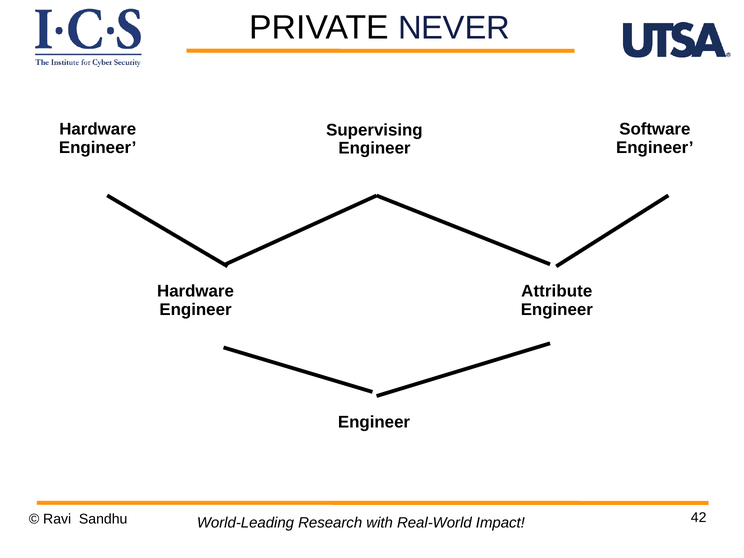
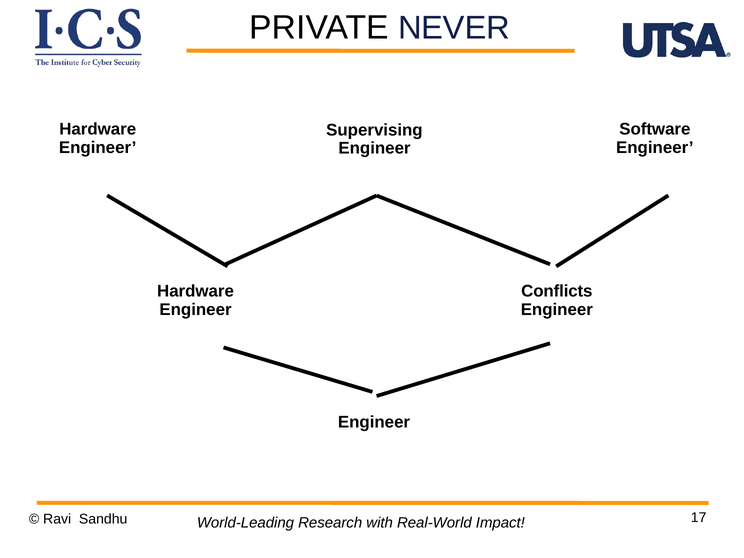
Attribute: Attribute -> Conflicts
42: 42 -> 17
